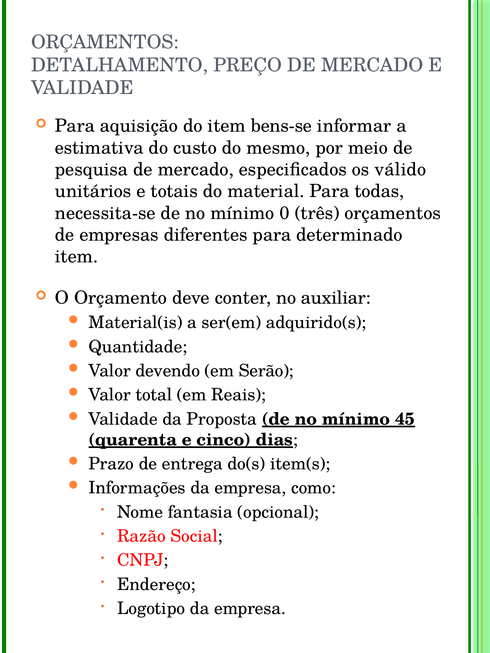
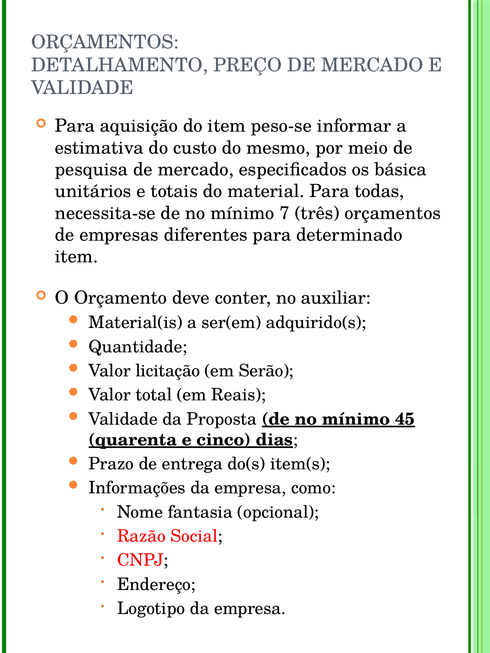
bens-se: bens-se -> peso-se
válido: válido -> básica
0: 0 -> 7
devendo: devendo -> licitação
